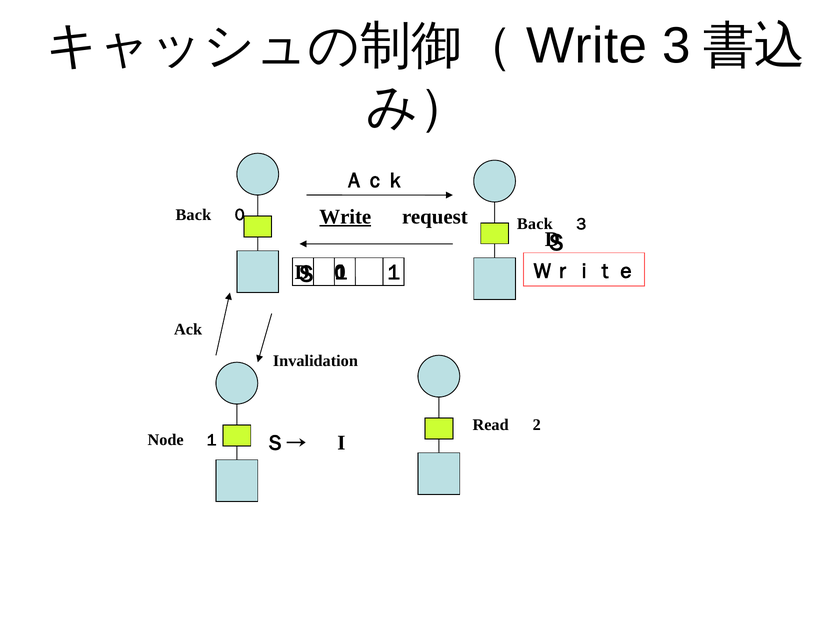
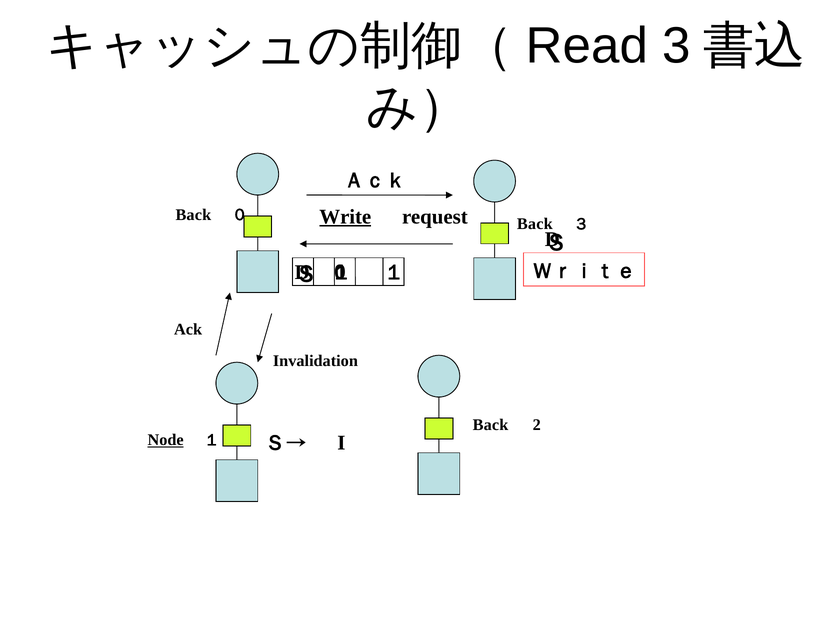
Write at (587, 46): Write -> Read
Read at (491, 425): Read -> Back
Node underline: none -> present
